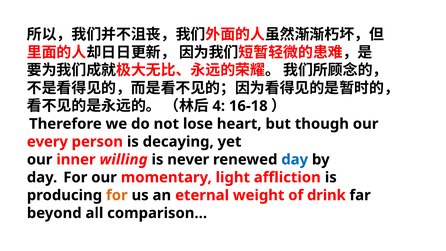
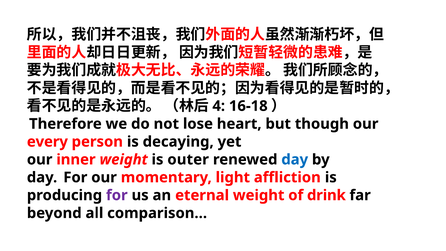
inner willing: willing -> weight
never: never -> outer
for at (117, 195) colour: orange -> purple
